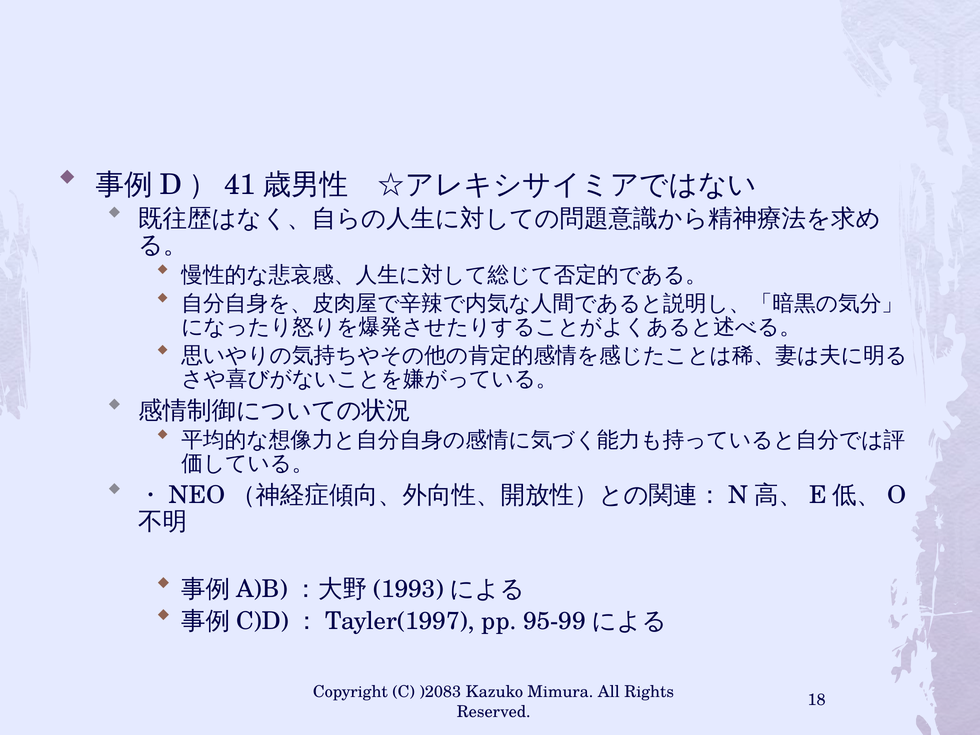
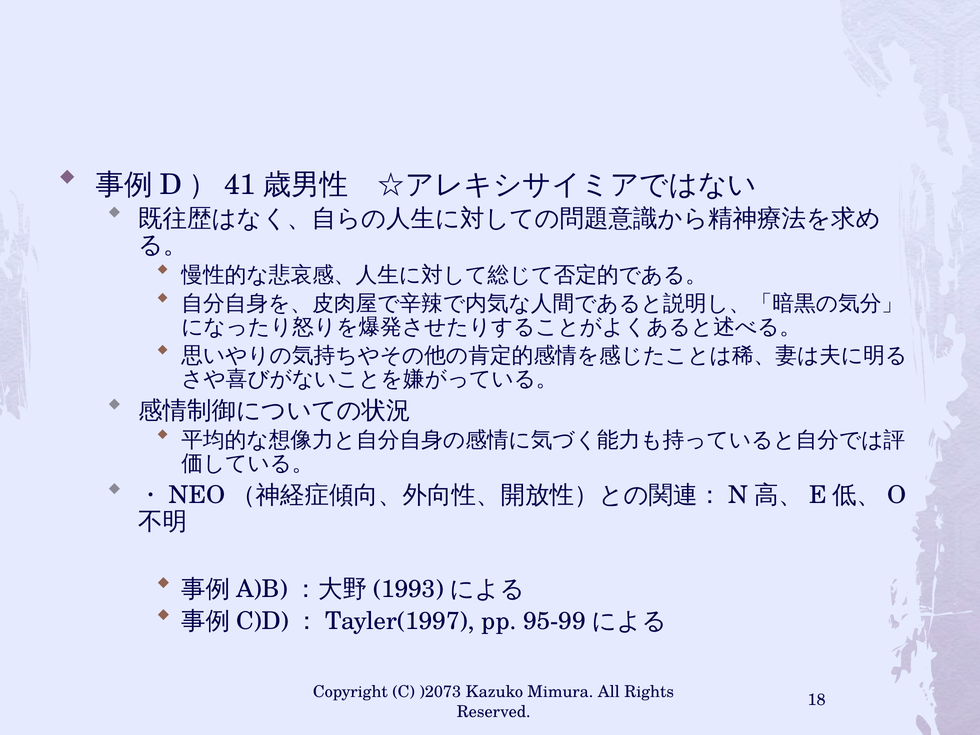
)2083: )2083 -> )2073
